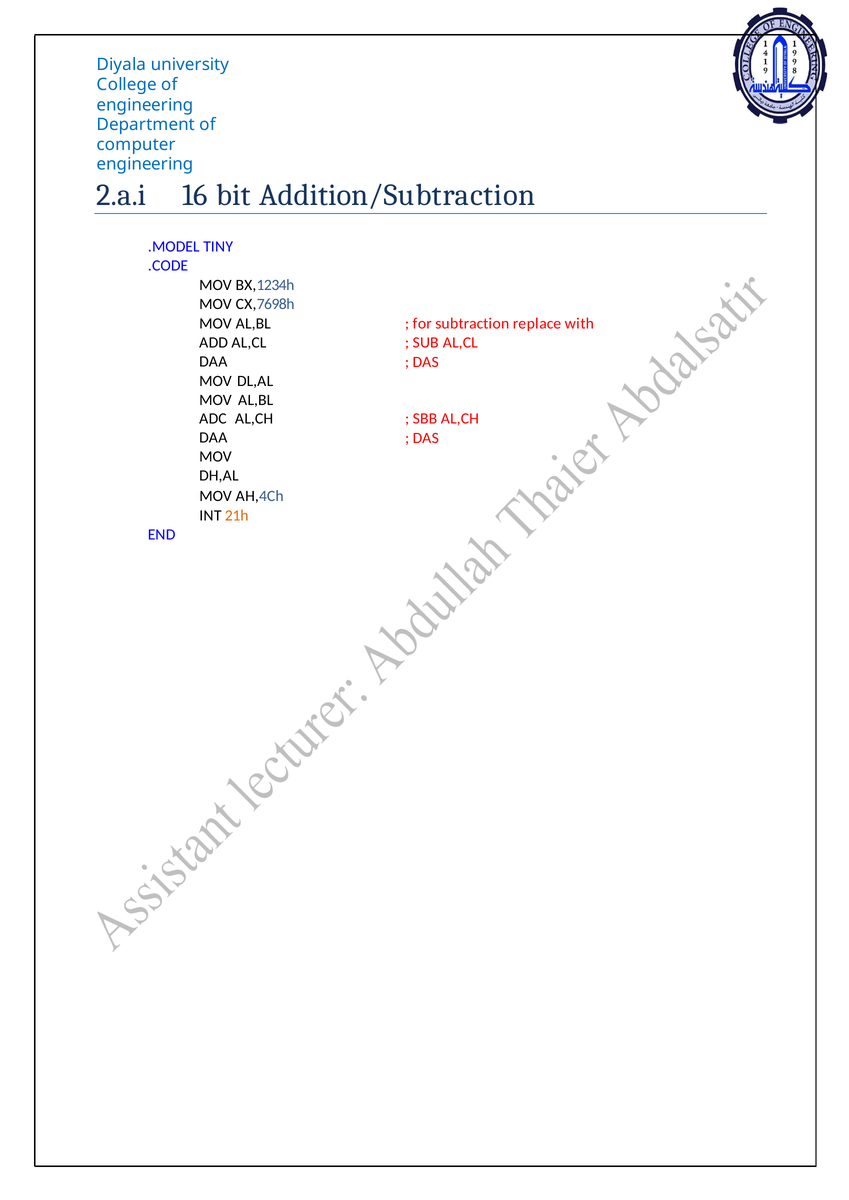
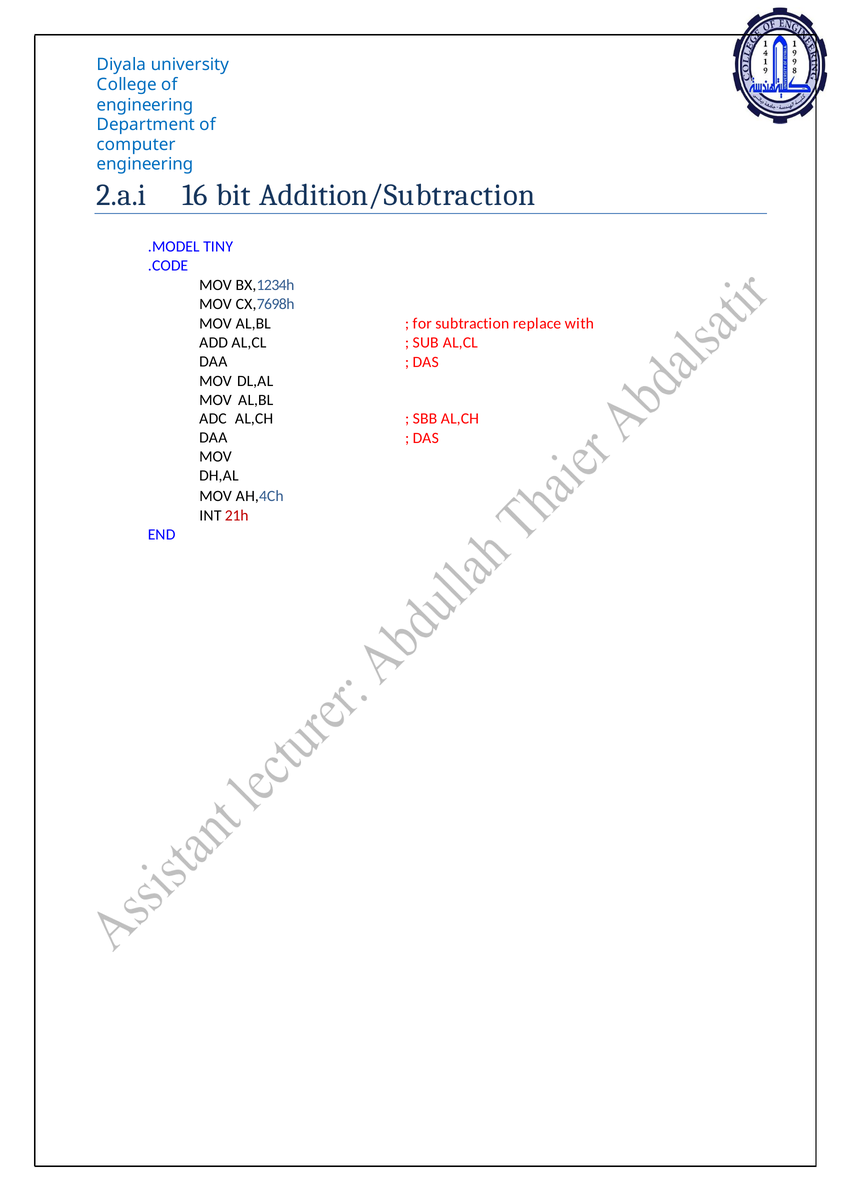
21h colour: orange -> red
